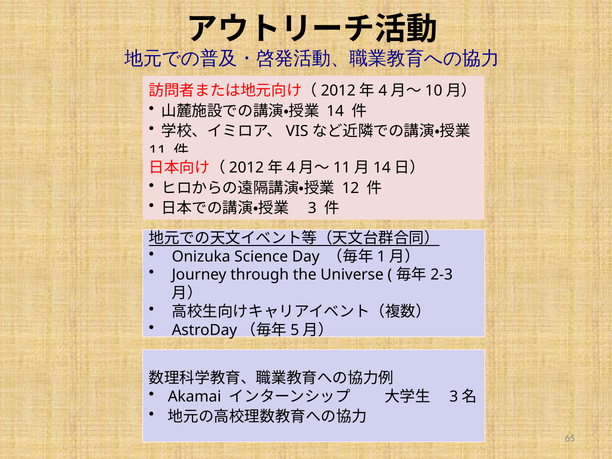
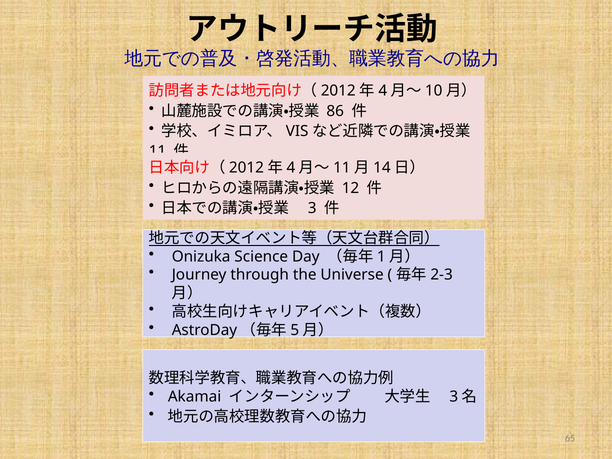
14: 14 -> 86
